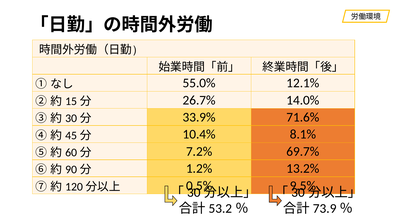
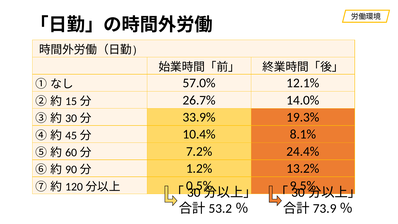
55.0%: 55.0% -> 57.0%
71.6%: 71.6% -> 19.3%
69.7%: 69.7% -> 24.4%
